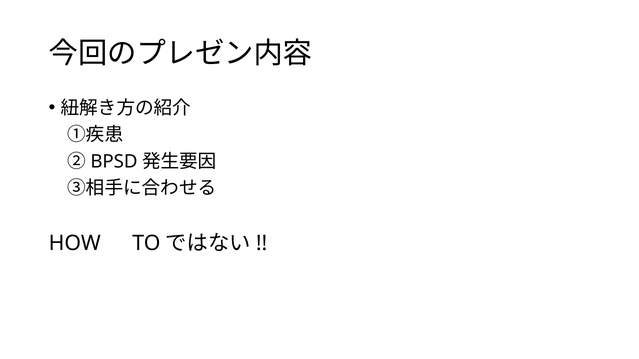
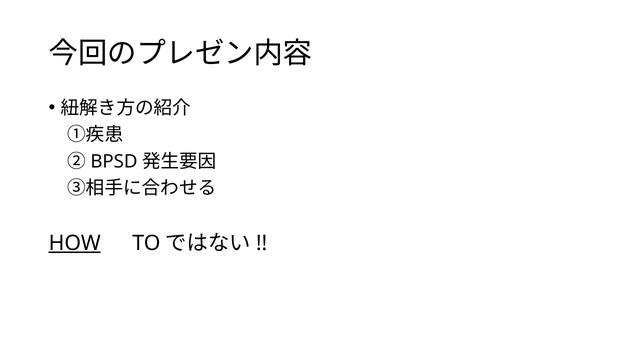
HOW underline: none -> present
